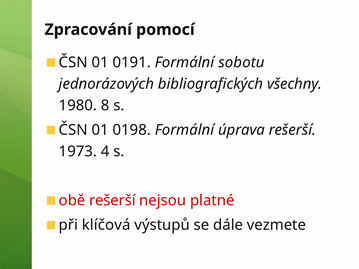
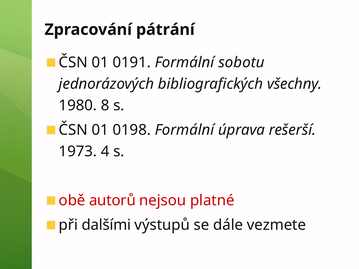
pomocí: pomocí -> pátrání
obě rešerší: rešerší -> autorů
klíčová: klíčová -> dalšími
